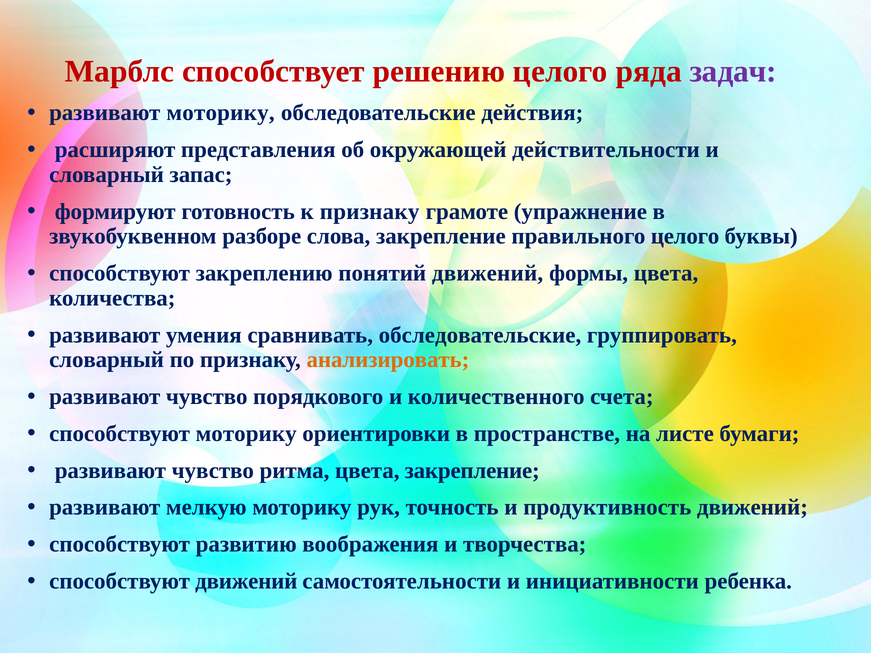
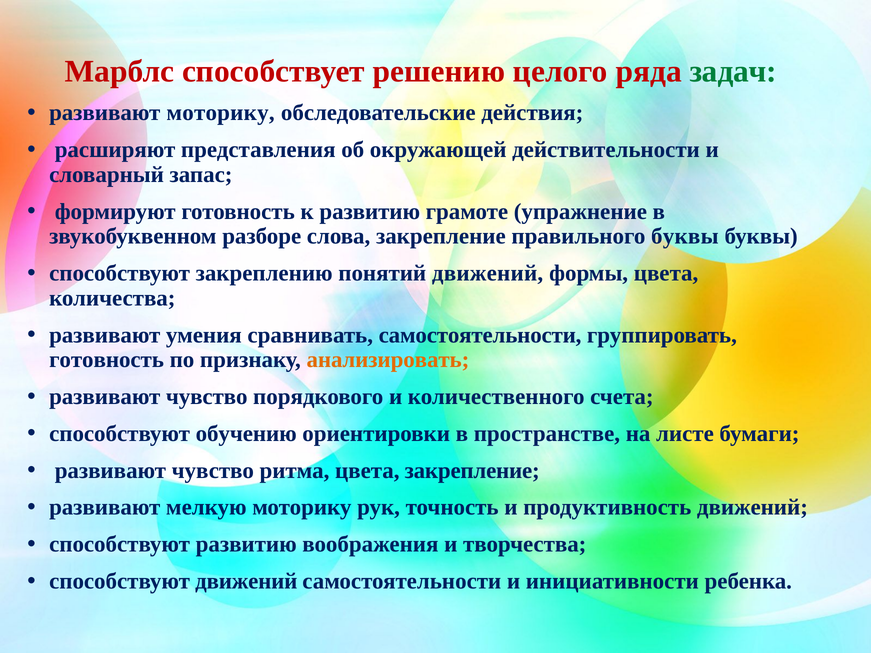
задач colour: purple -> green
к признаку: признаку -> развитию
правильного целого: целого -> буквы
сравнивать обследовательские: обследовательские -> самостоятельности
словарный at (107, 360): словарный -> готовность
способствуют моторику: моторику -> обучению
